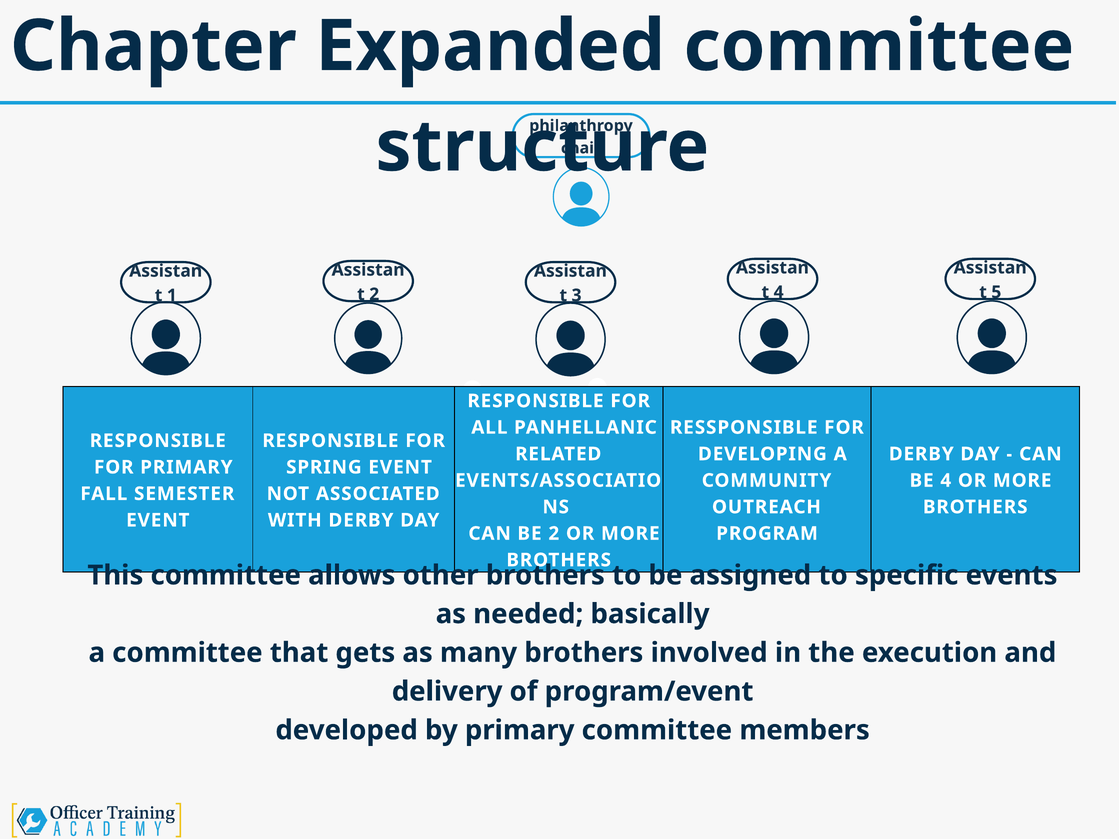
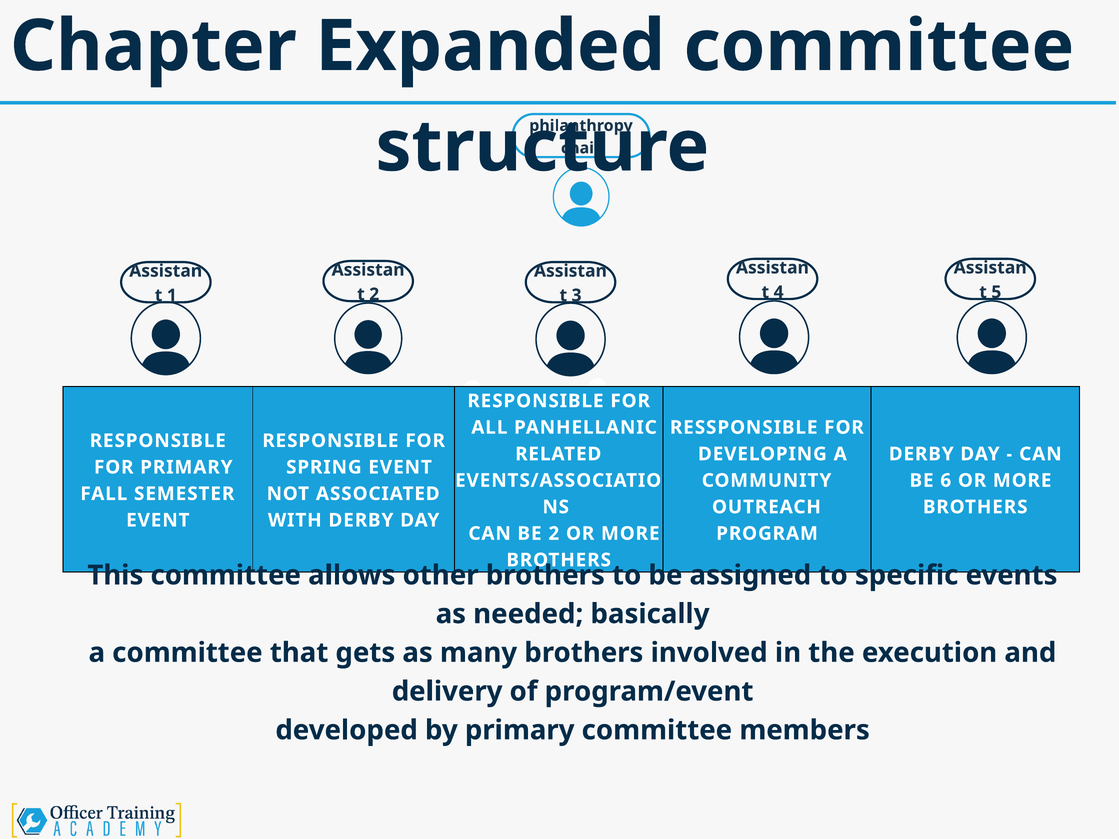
BE 4: 4 -> 6
